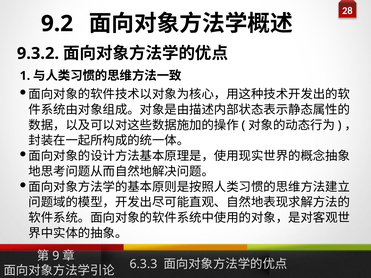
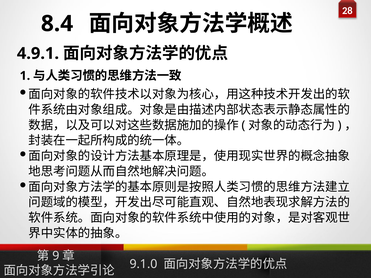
9.2: 9.2 -> 8.4
9.3.2: 9.3.2 -> 4.9.1
6.3.3: 6.3.3 -> 9.1.0
